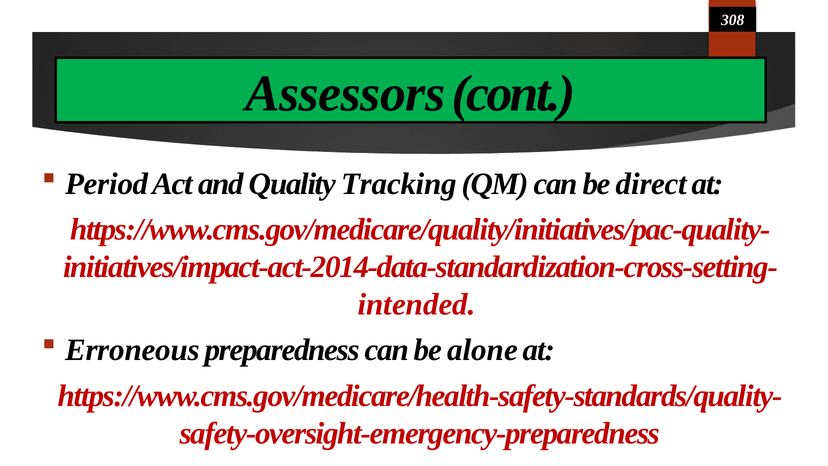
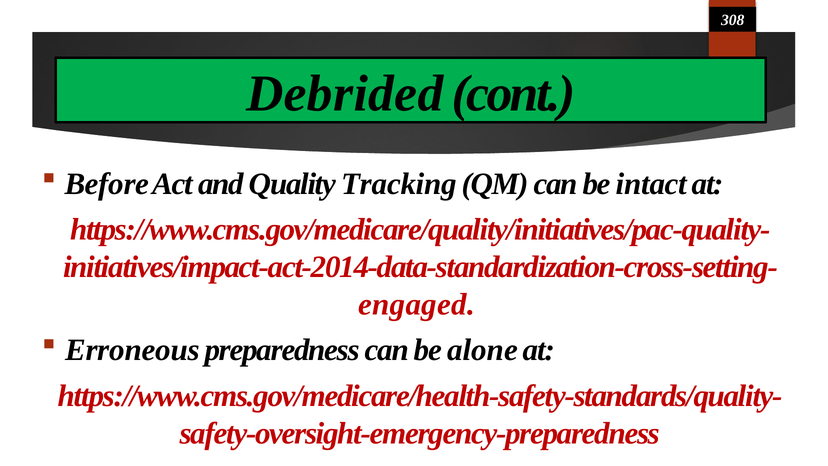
Assessors: Assessors -> Debrided
Period: Period -> Before
direct: direct -> intact
intended: intended -> engaged
